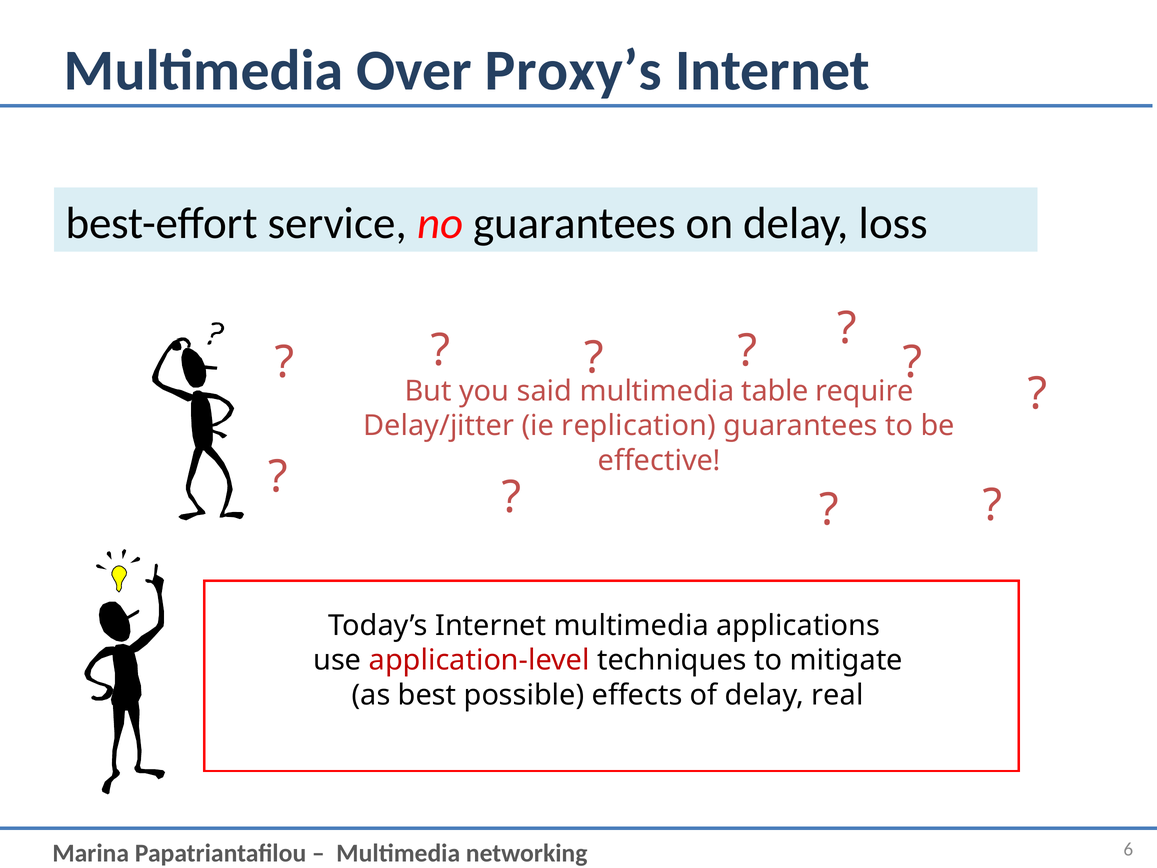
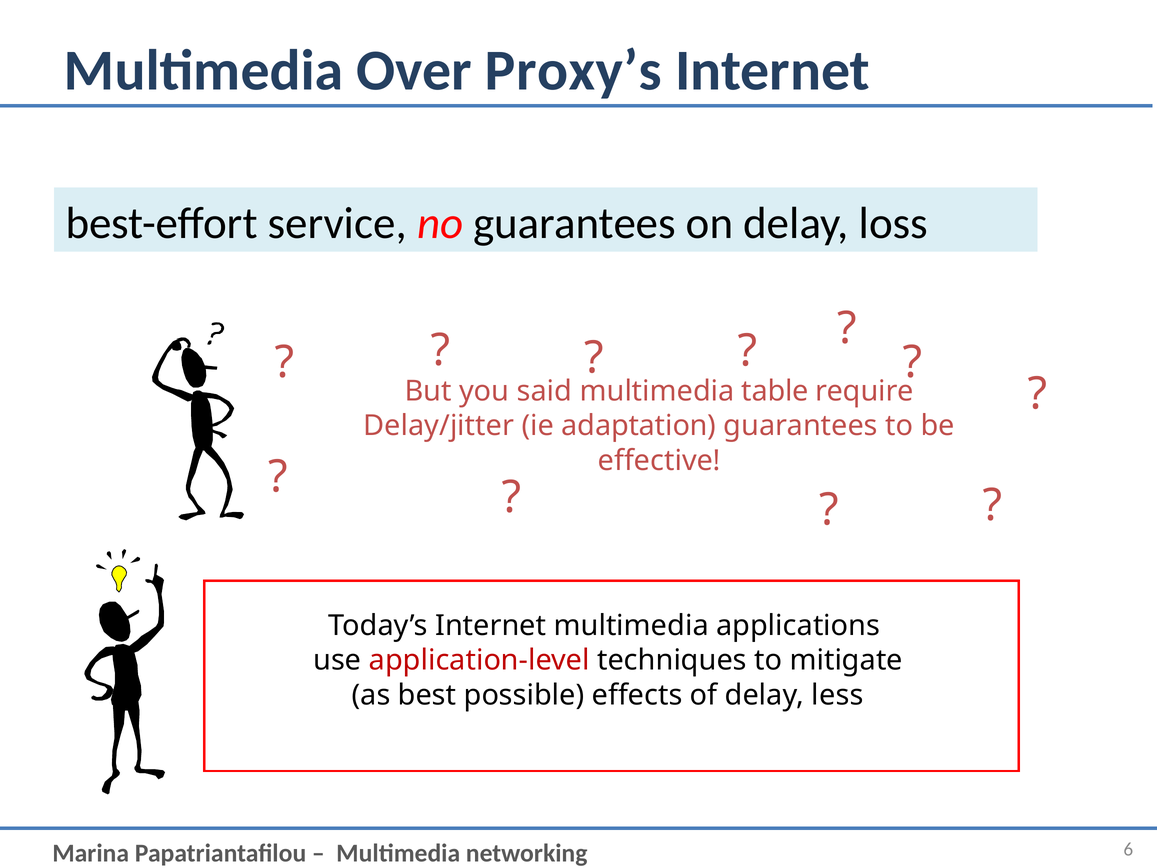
replication: replication -> adaptation
real: real -> less
